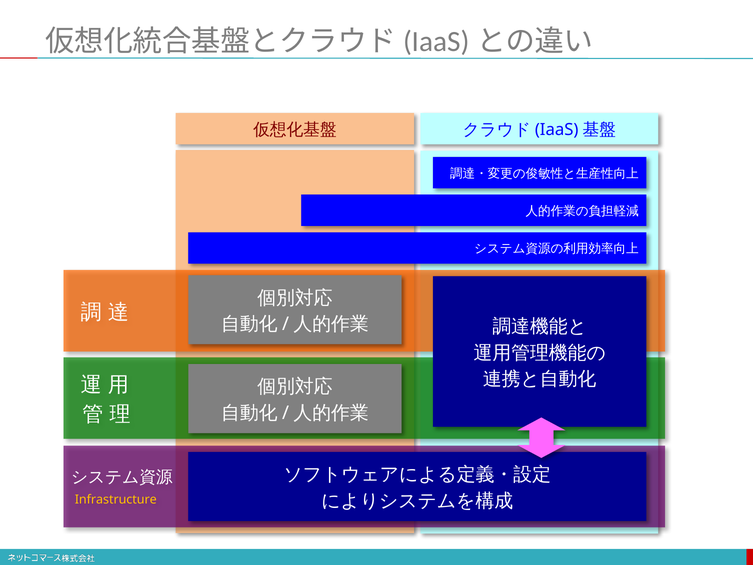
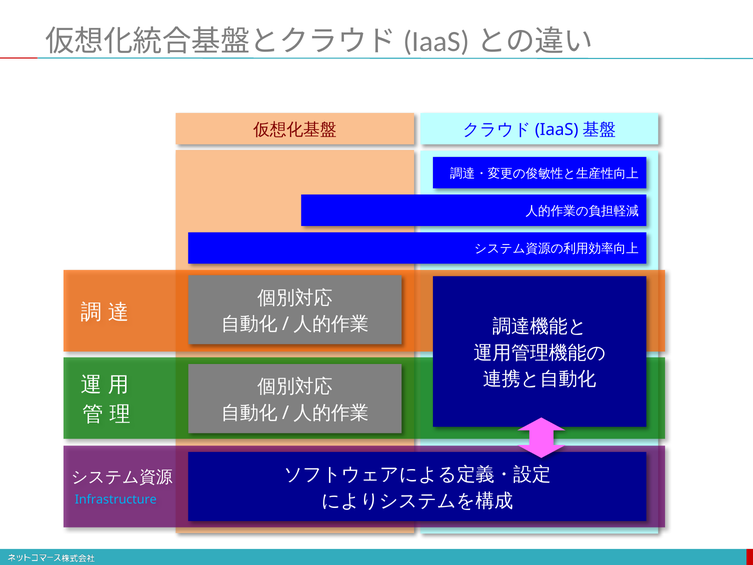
Infrastructure colour: yellow -> light blue
